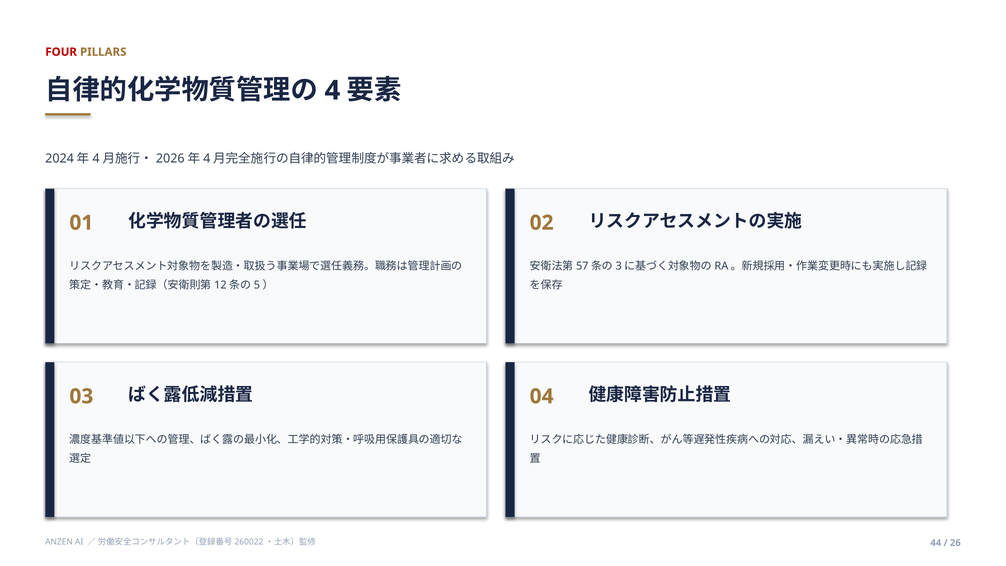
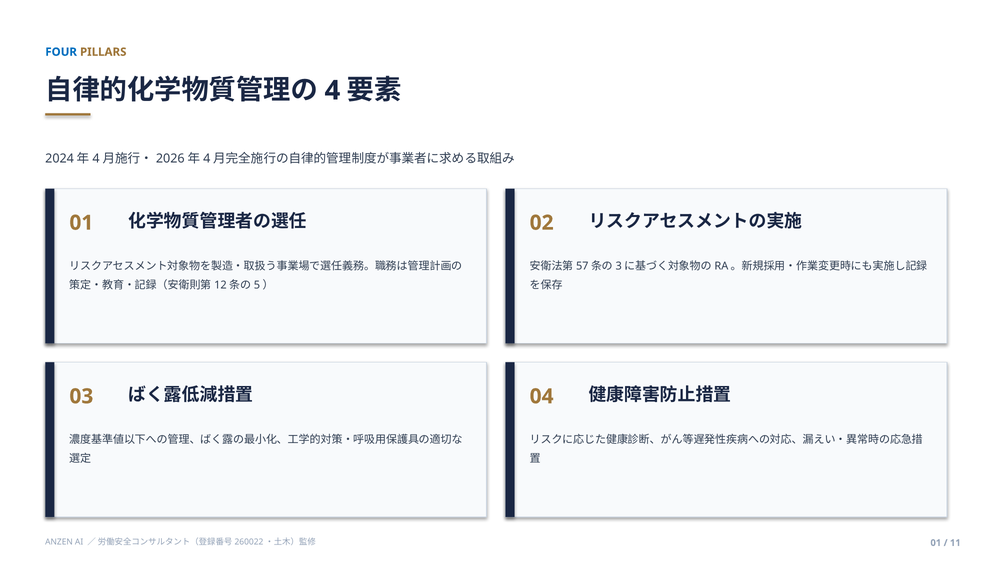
FOUR colour: red -> blue
44 at (936, 543): 44 -> 01
26: 26 -> 11
